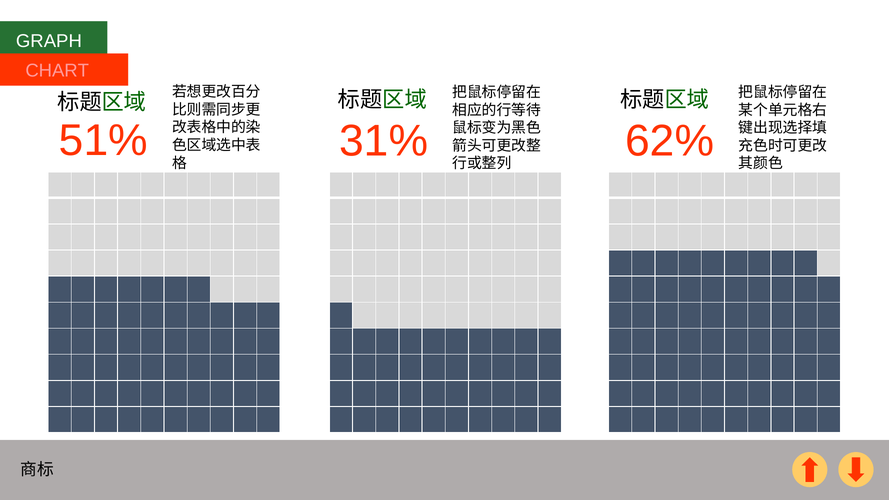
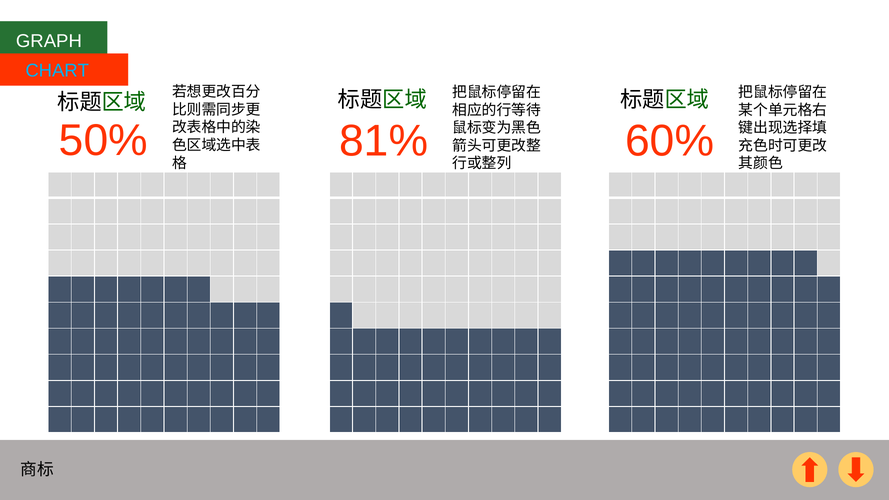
CHART colour: pink -> light blue
51%: 51% -> 50%
31%: 31% -> 81%
62%: 62% -> 60%
